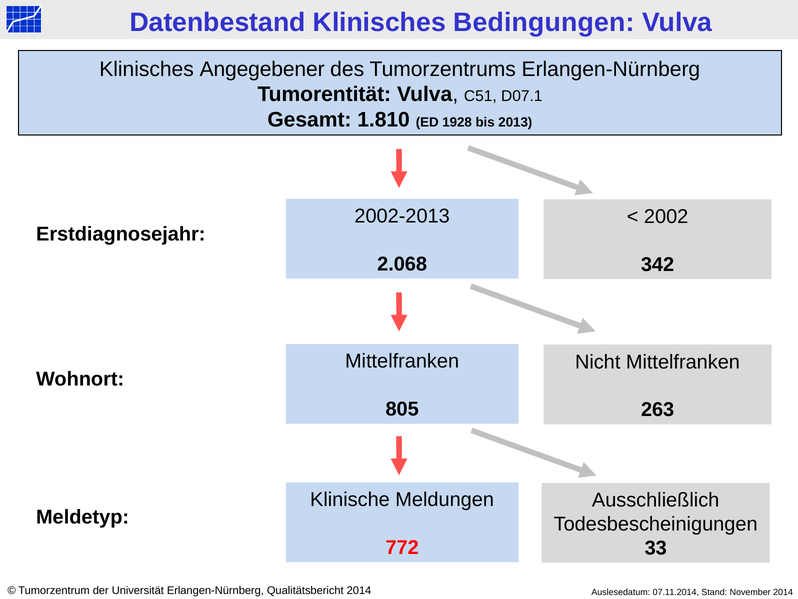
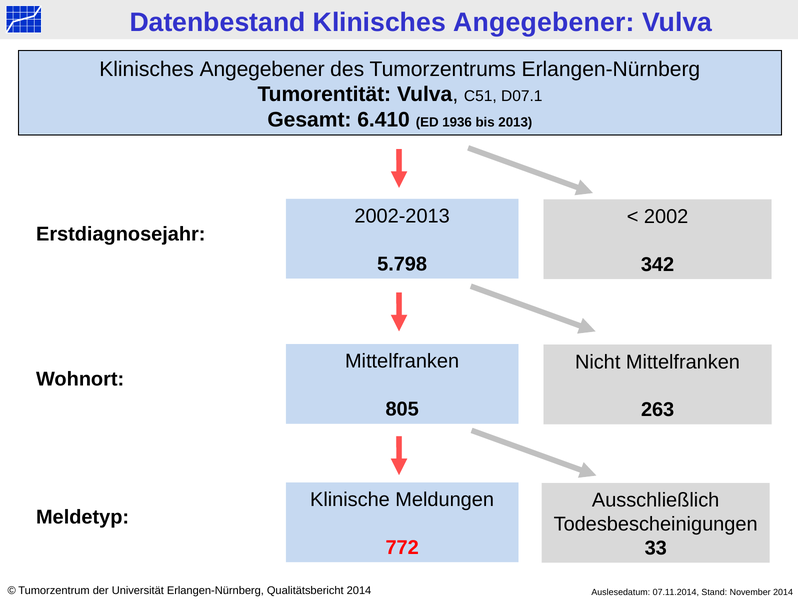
Datenbestand Klinisches Bedingungen: Bedingungen -> Angegebener
1.810: 1.810 -> 6.410
1928: 1928 -> 1936
2.068: 2.068 -> 5.798
